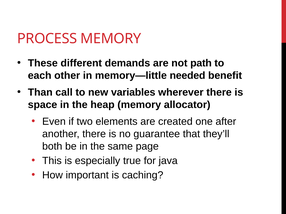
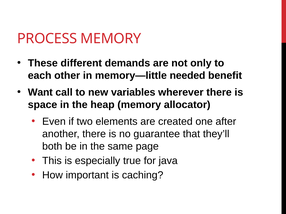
path: path -> only
Than: Than -> Want
